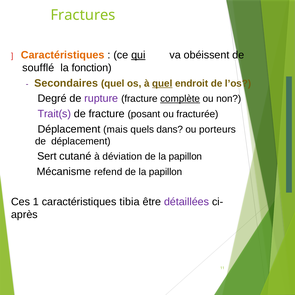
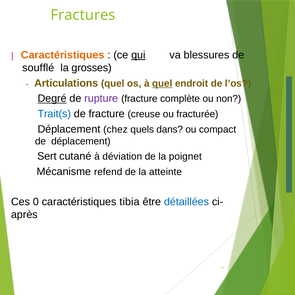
obéissent: obéissent -> blessures
fonction: fonction -> grosses
Secondaires: Secondaires -> Articulations
Degré underline: none -> present
complète underline: present -> none
Trait(s colour: purple -> blue
posant: posant -> creuse
mais: mais -> chez
porteurs: porteurs -> compact
papillon at (185, 157): papillon -> poignet
papillon at (166, 172): papillon -> atteinte
1: 1 -> 0
détaillées colour: purple -> blue
